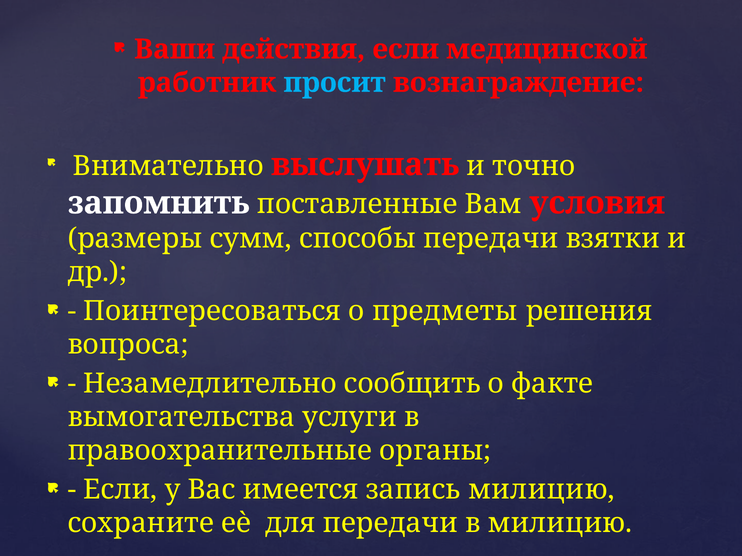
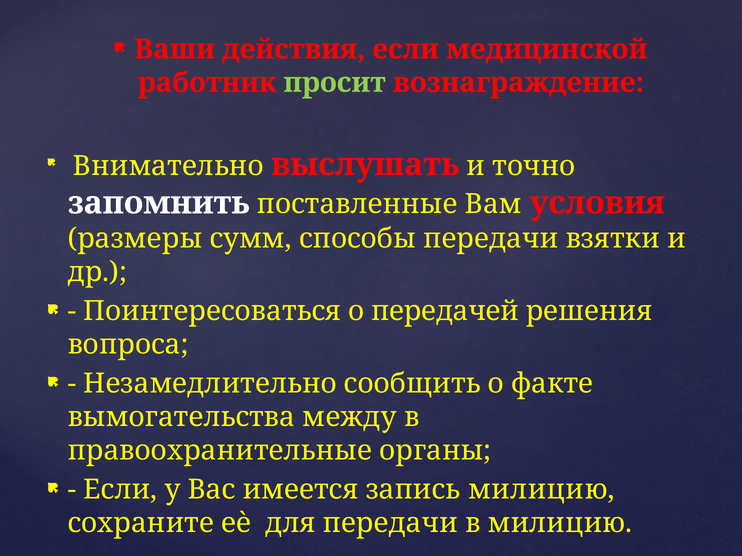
просит colour: light blue -> light green
предметы: предметы -> передачей
услуги: услуги -> между
